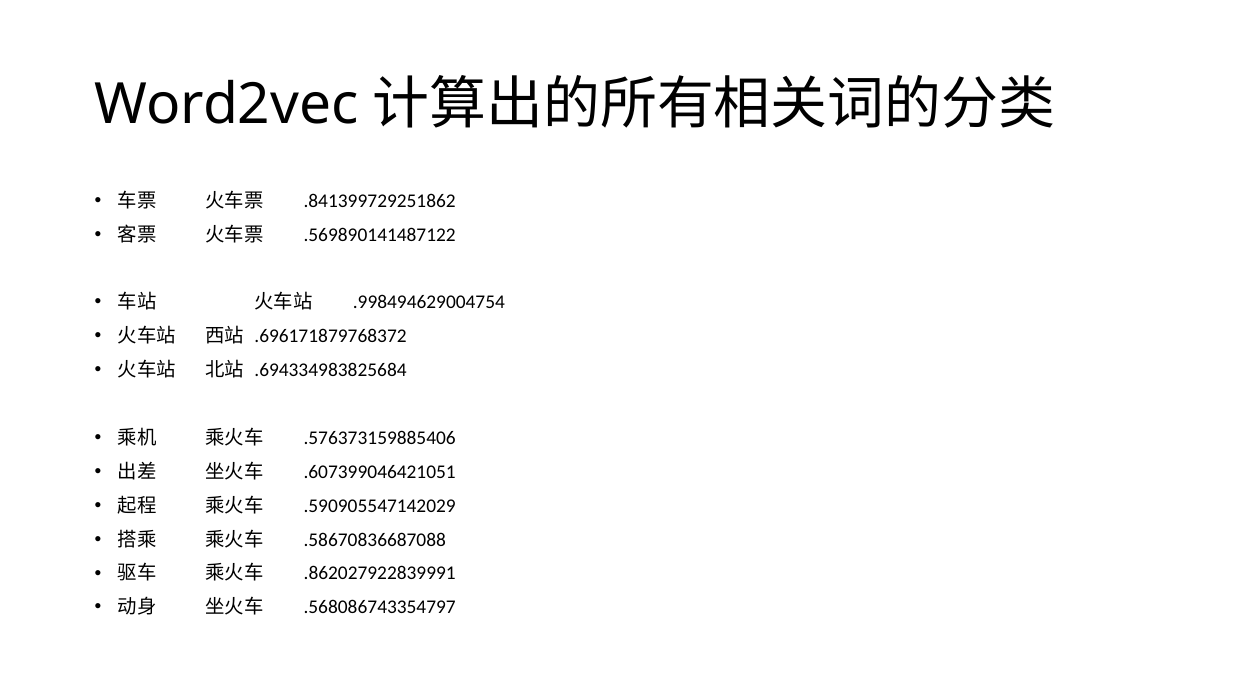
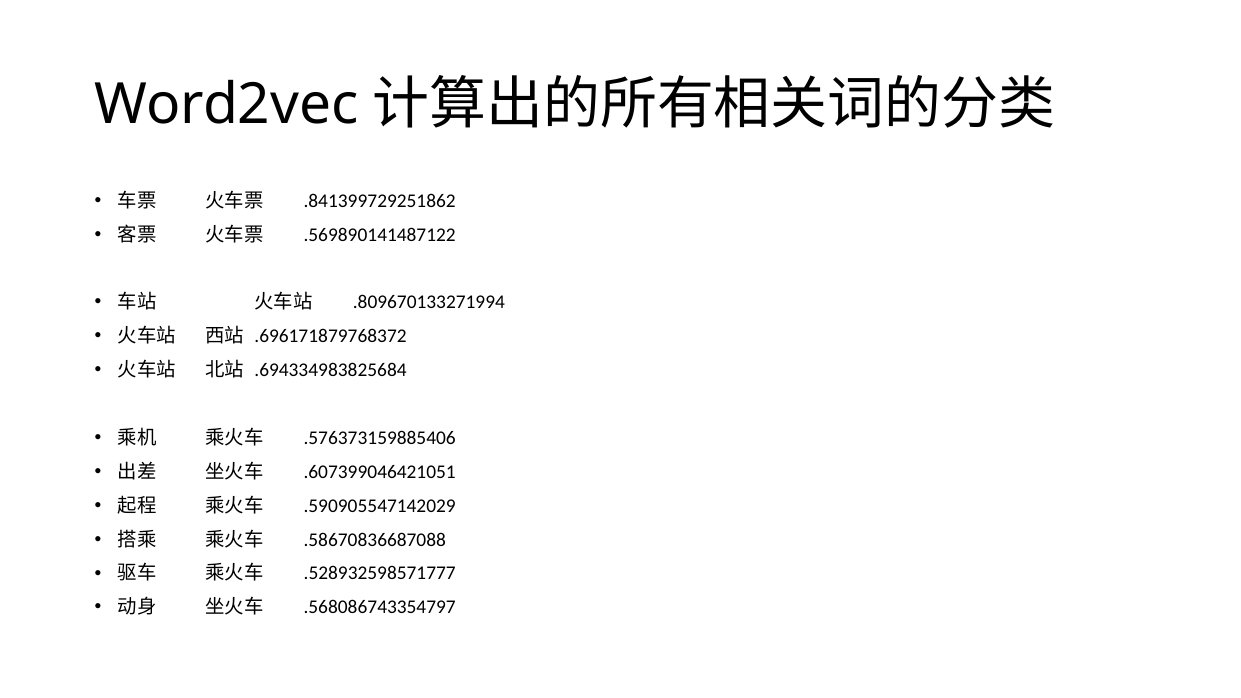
.998494629004754: .998494629004754 -> .809670133271994
.862027922839991: .862027922839991 -> .528932598571777
